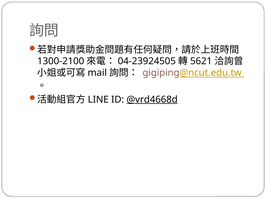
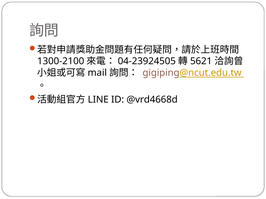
@vrd4668d underline: present -> none
